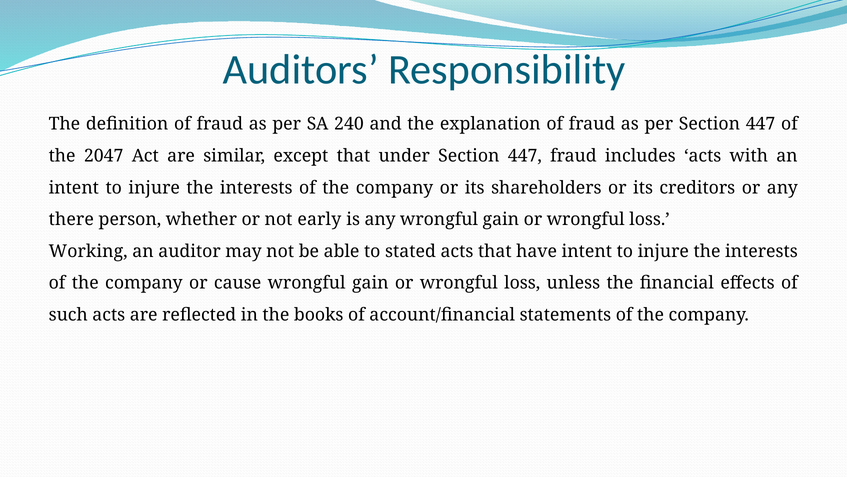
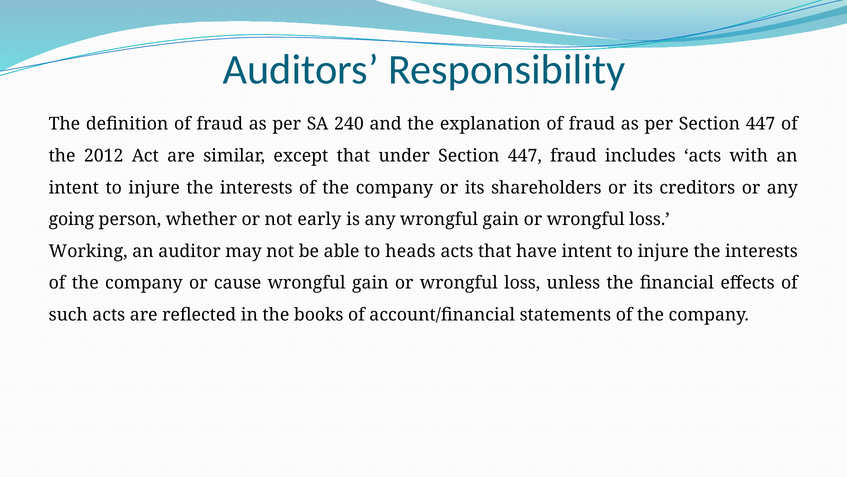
2047: 2047 -> 2012
there: there -> going
stated: stated -> heads
